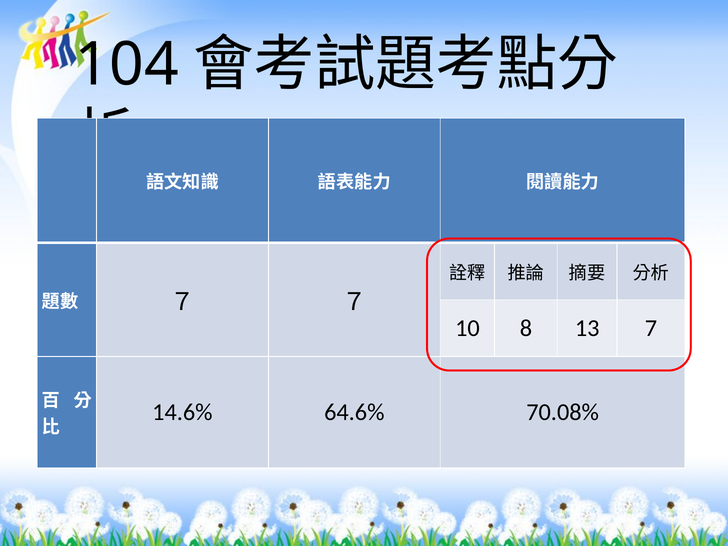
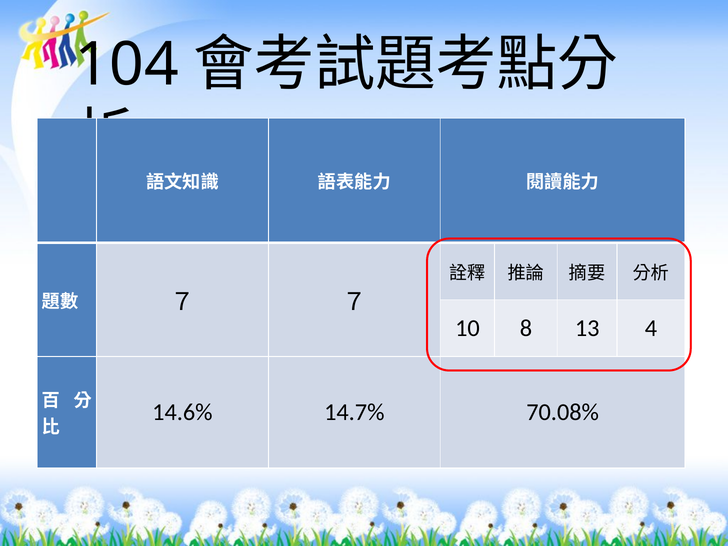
7: 7 -> 4
64.6%: 64.6% -> 14.7%
